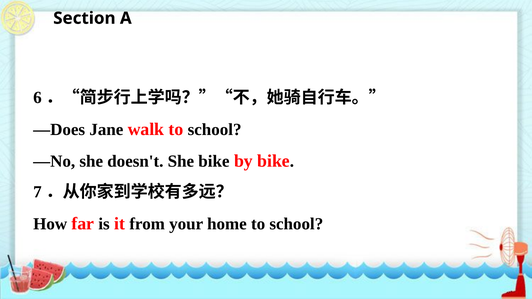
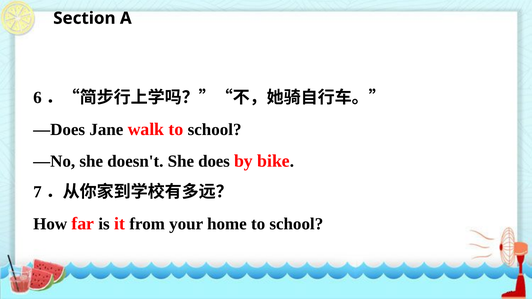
She bike: bike -> does
